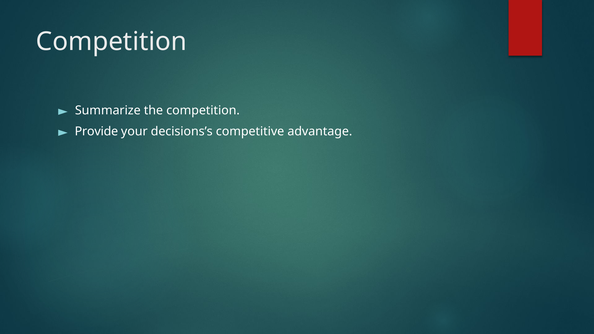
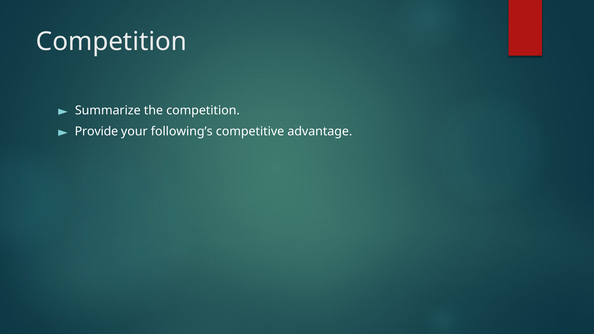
decisions’s: decisions’s -> following’s
